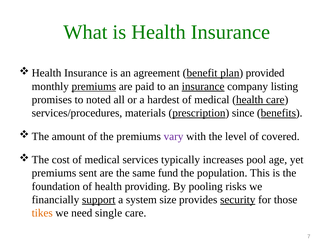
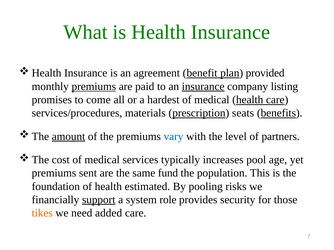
noted: noted -> come
since: since -> seats
amount underline: none -> present
vary colour: purple -> blue
covered: covered -> partners
providing: providing -> estimated
size: size -> role
security underline: present -> none
single: single -> added
